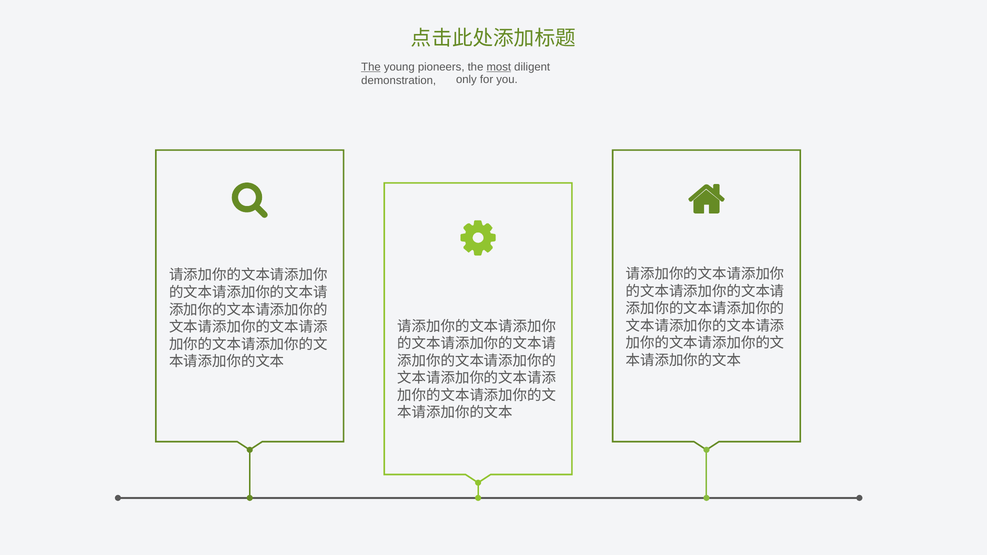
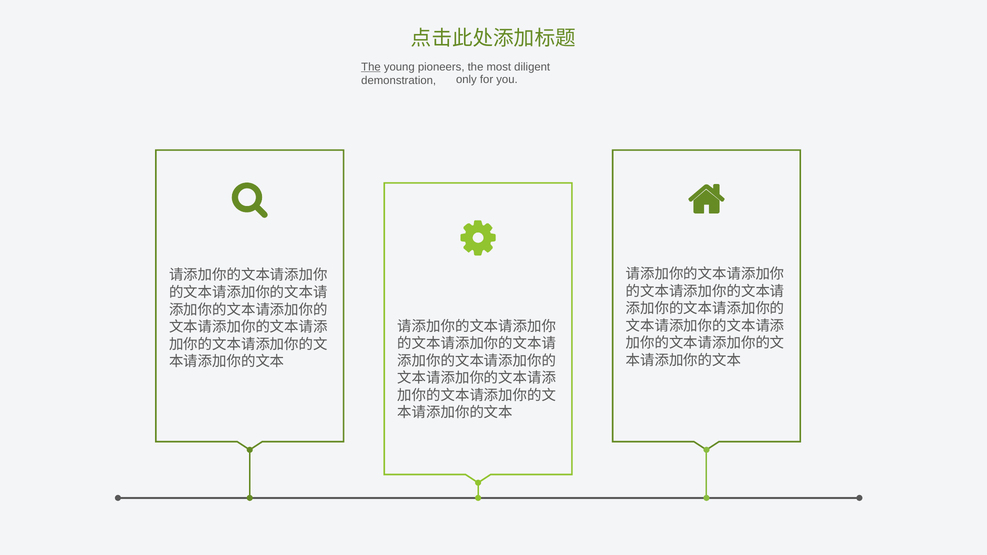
most underline: present -> none
